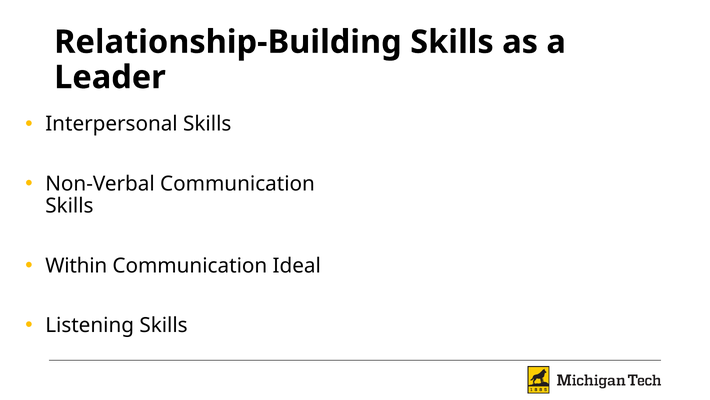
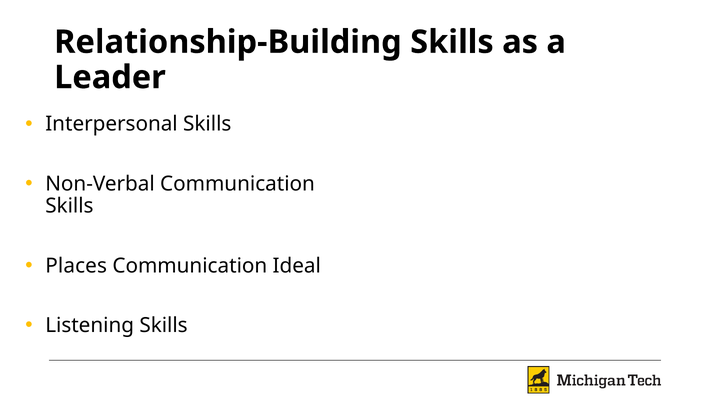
Within: Within -> Places
